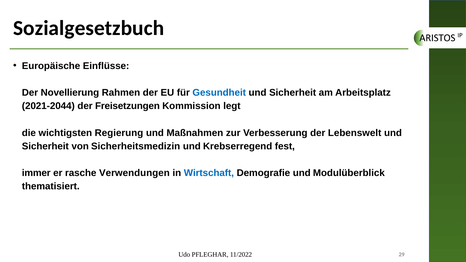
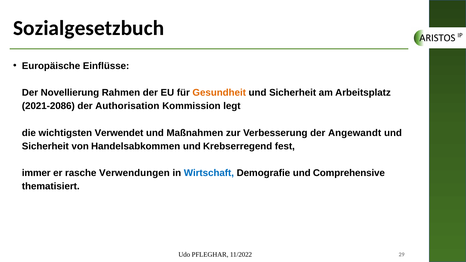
Gesundheit colour: blue -> orange
2021-2044: 2021-2044 -> 2021-2086
Freisetzungen: Freisetzungen -> Authorisation
Regierung: Regierung -> Verwendet
Lebenswelt: Lebenswelt -> Angewandt
Sicherheitsmedizin: Sicherheitsmedizin -> Handelsabkommen
Modulüberblick: Modulüberblick -> Comprehensive
